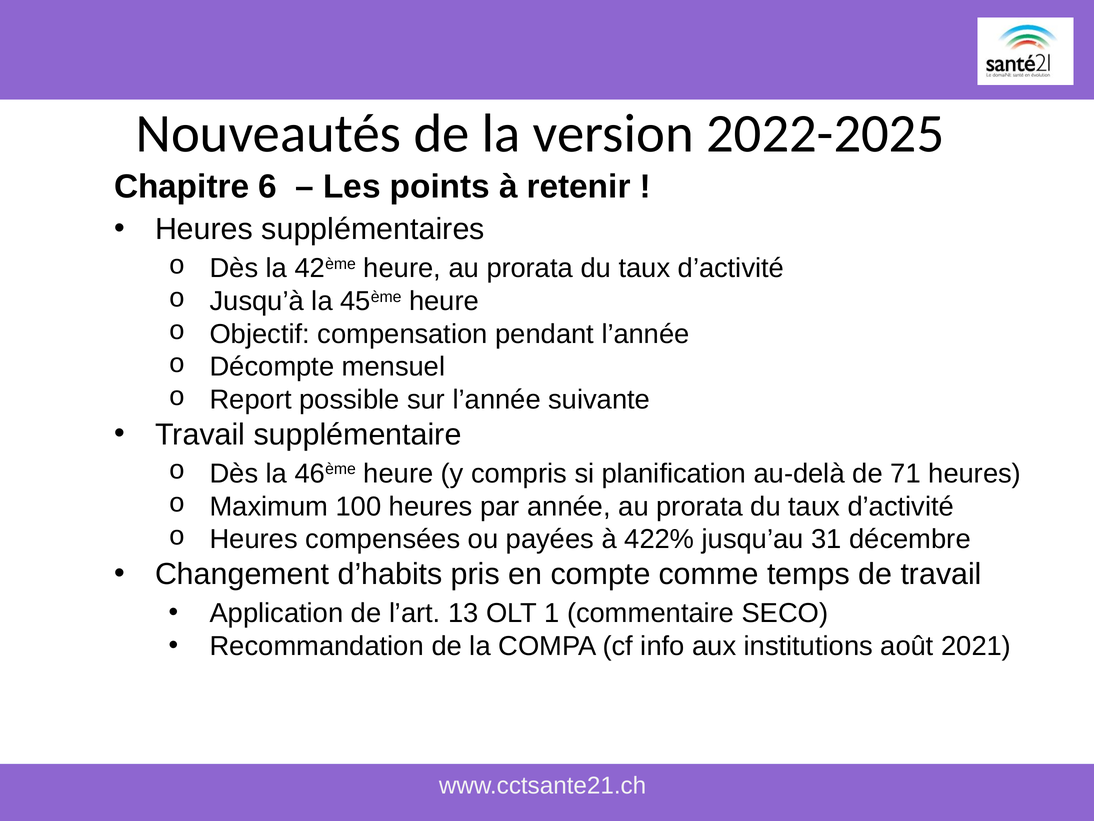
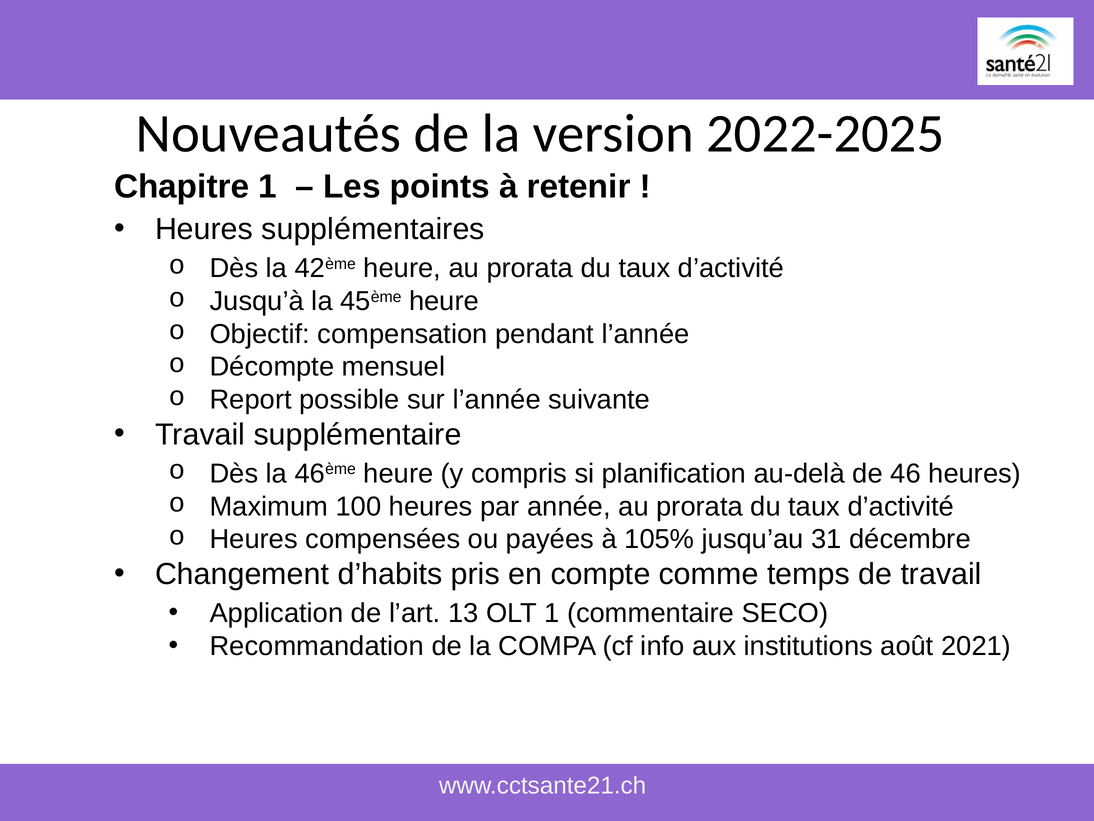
Chapitre 6: 6 -> 1
71: 71 -> 46
422%: 422% -> 105%
